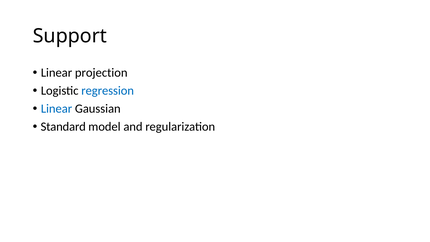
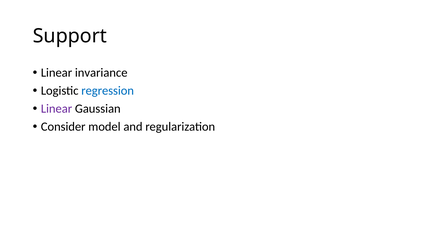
projection: projection -> invariance
Linear at (56, 109) colour: blue -> purple
Standard: Standard -> Consider
